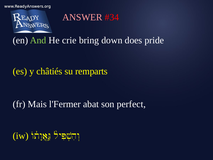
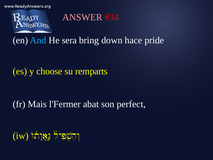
And colour: light green -> light blue
crie: crie -> sera
does: does -> hace
châtiés: châtiés -> choose
